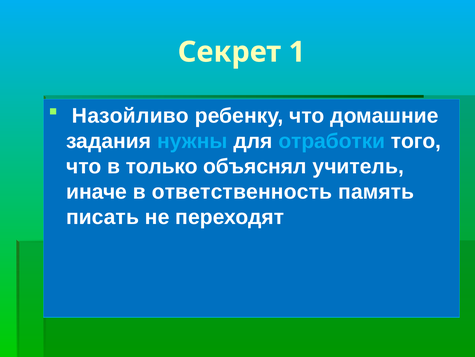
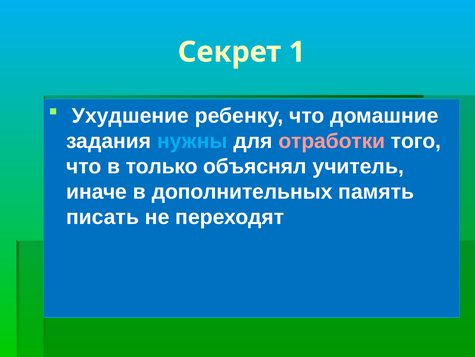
Назойливо: Назойливо -> Ухудшение
отработки colour: light blue -> pink
ответственность: ответственность -> дополнительных
